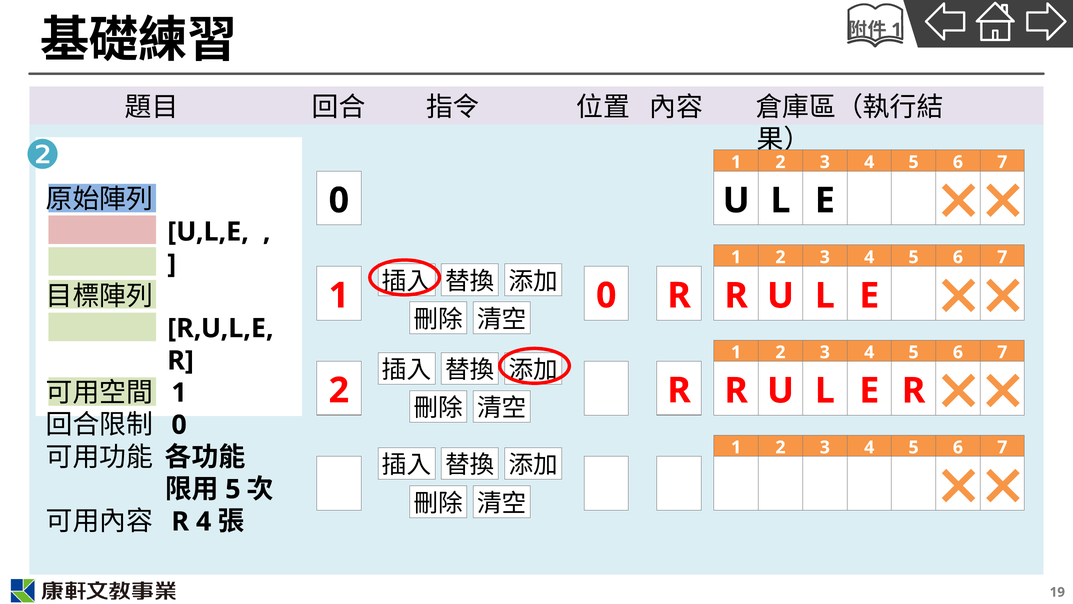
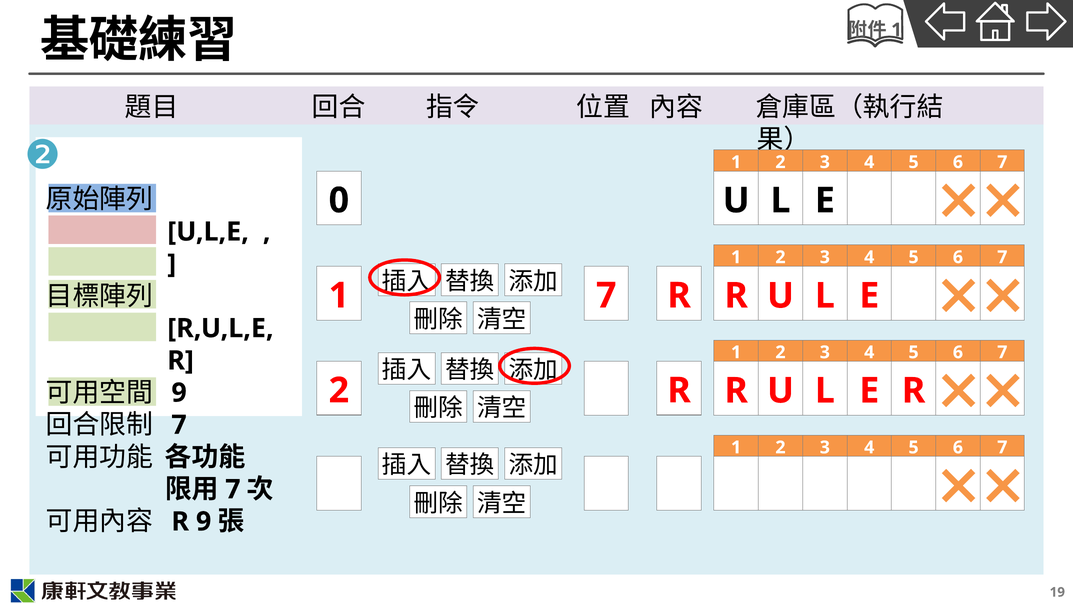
1 0: 0 -> 7
1 at (179, 393): 1 -> 9
0 at (179, 425): 0 -> 7
5 at (233, 489): 5 -> 7
R 4: 4 -> 9
